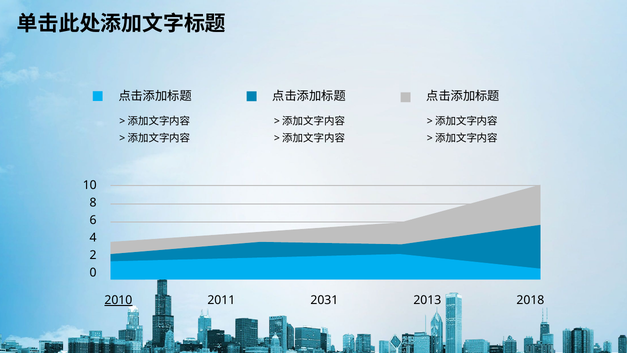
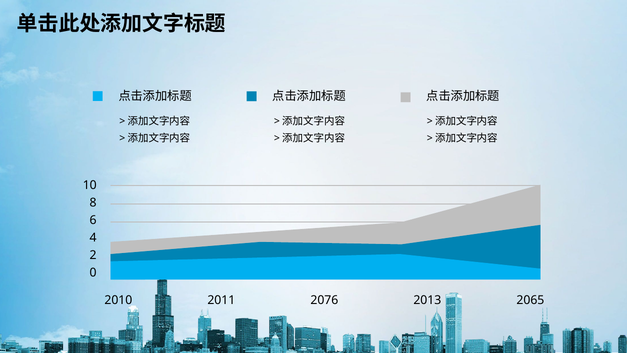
2010 underline: present -> none
2031: 2031 -> 2076
2018: 2018 -> 2065
